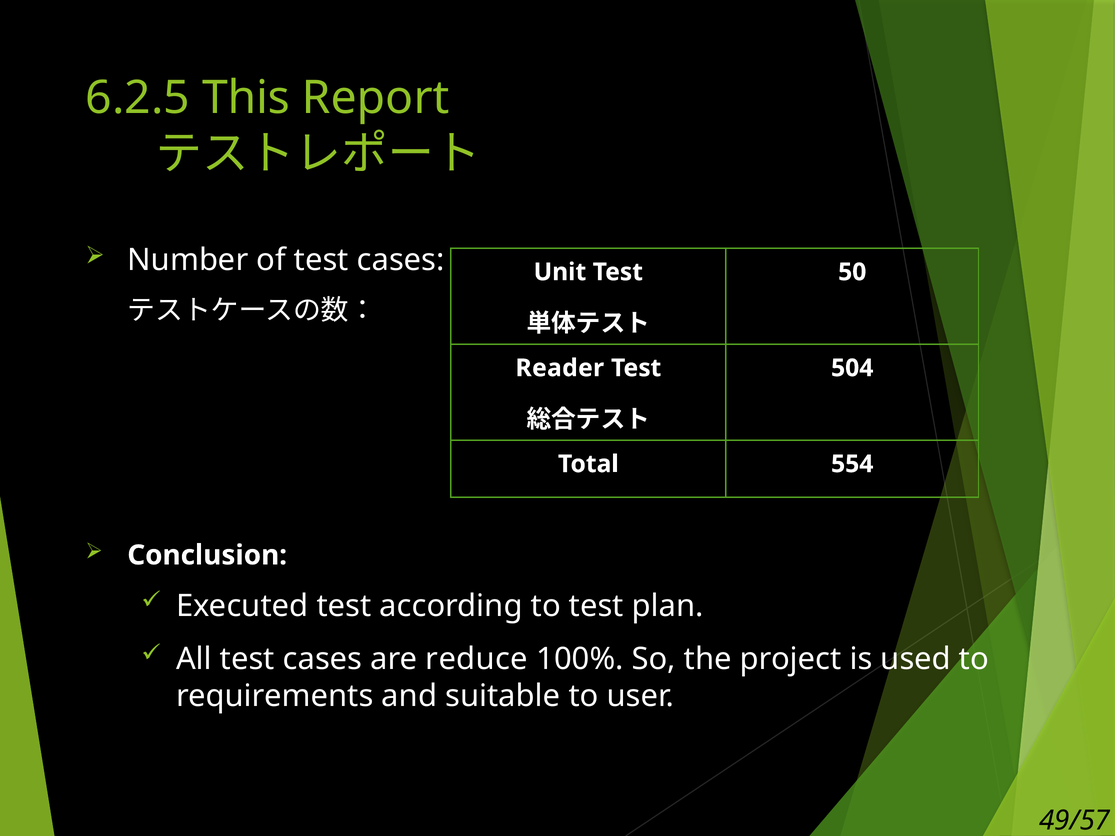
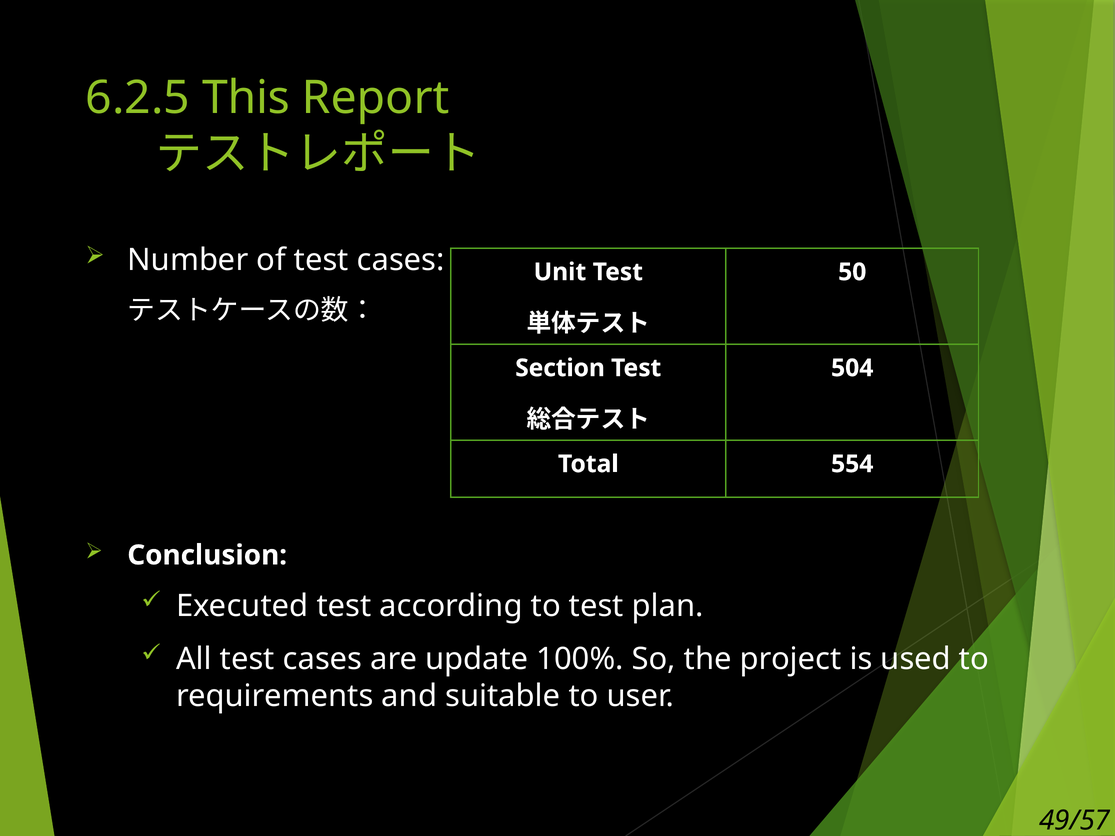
Reader: Reader -> Section
reduce: reduce -> update
